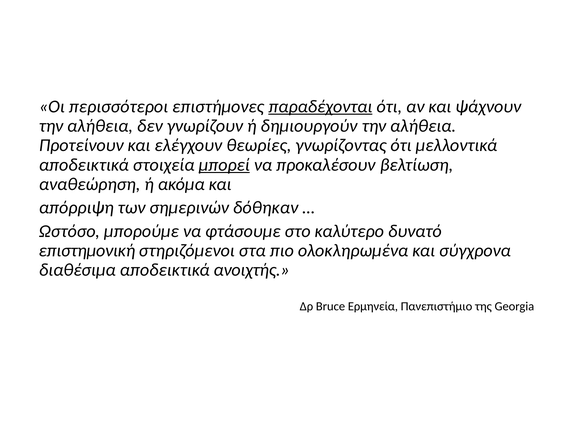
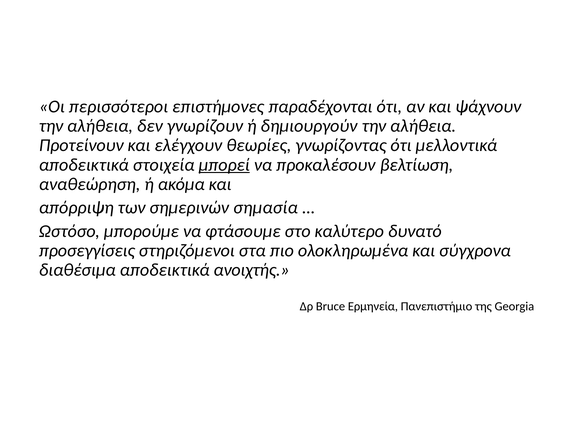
παραδέχονται underline: present -> none
δόθηκαν: δόθηκαν -> σημασία
επιστημονική: επιστημονική -> προσεγγίσεις
